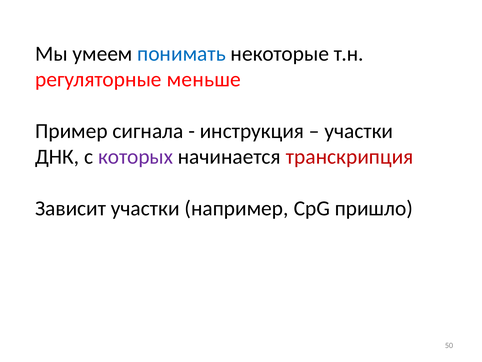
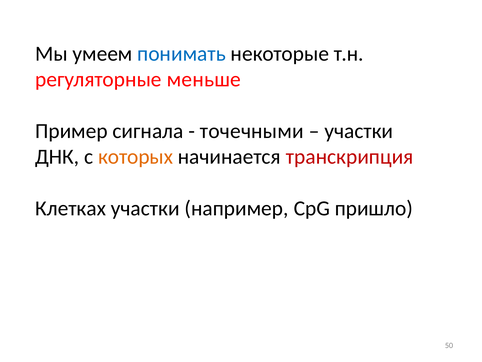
инструкция: инструкция -> точечными
которых colour: purple -> orange
Зависит: Зависит -> Клетках
